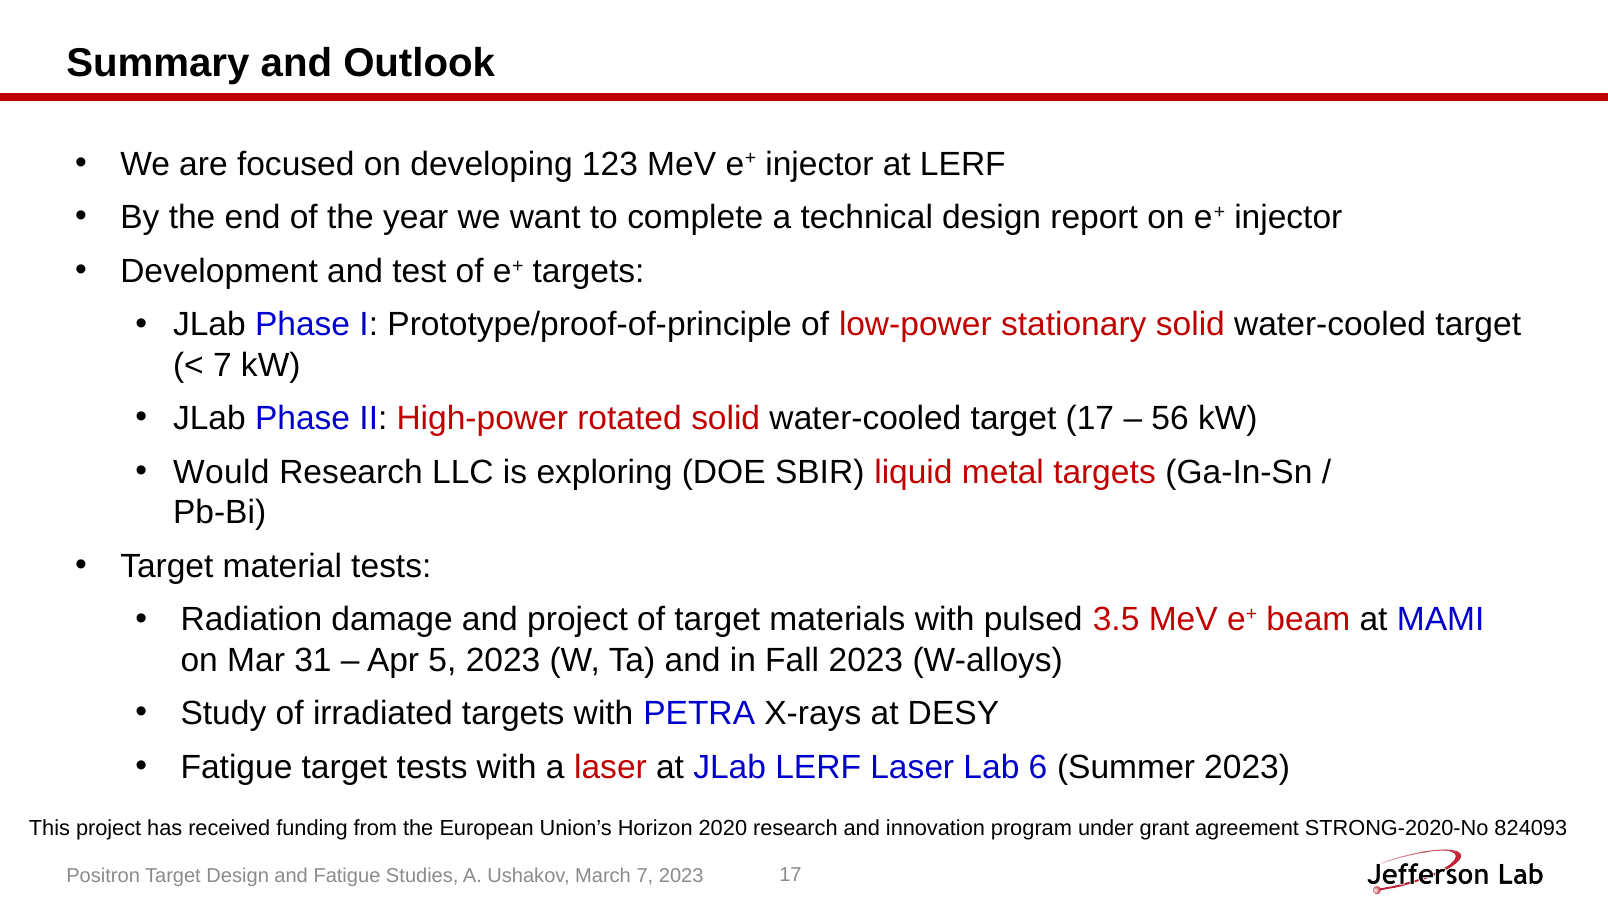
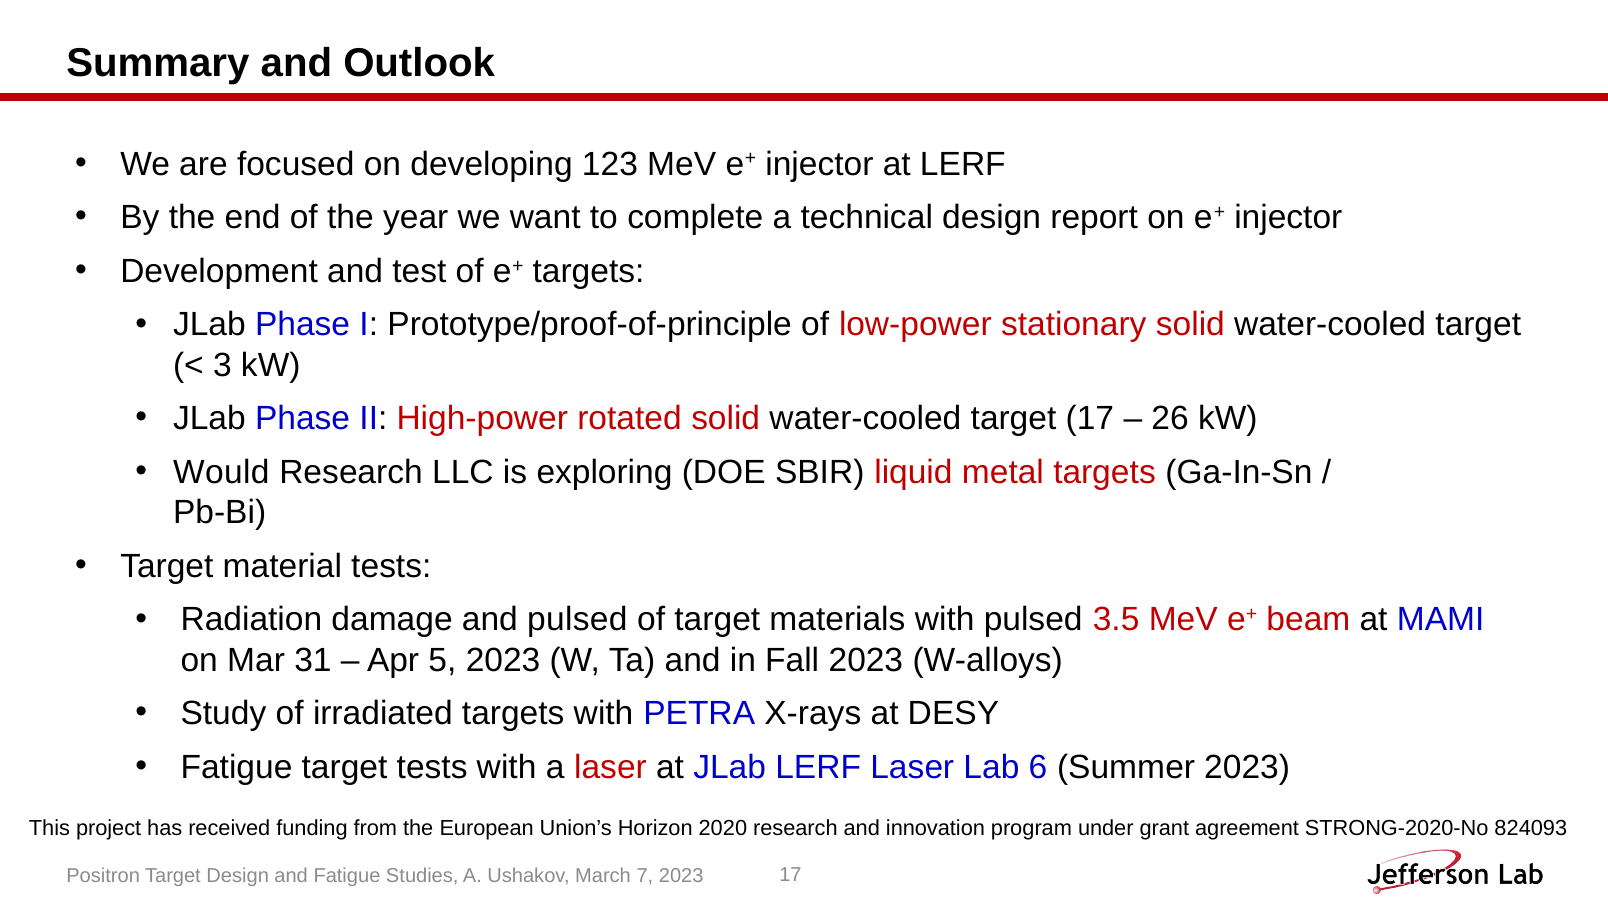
7 at (222, 365): 7 -> 3
56: 56 -> 26
and project: project -> pulsed
